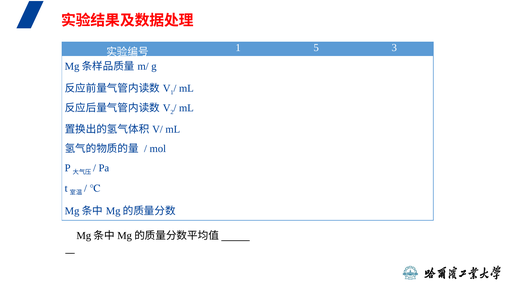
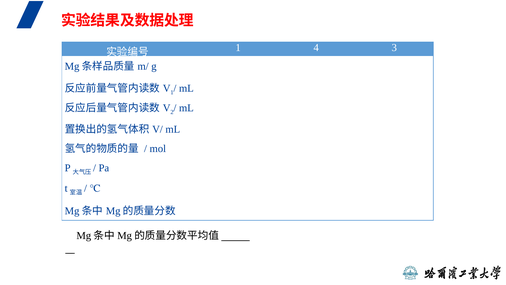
5: 5 -> 4
